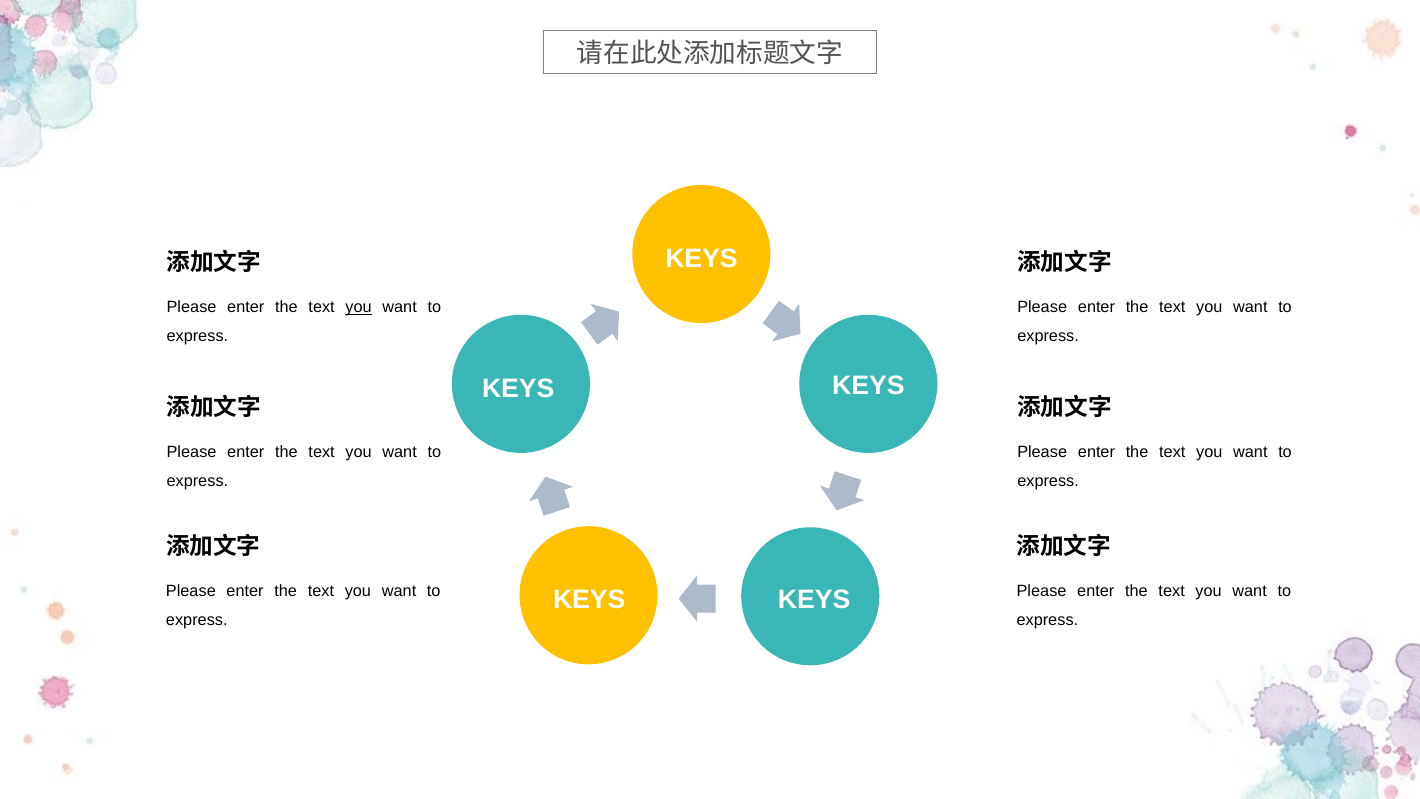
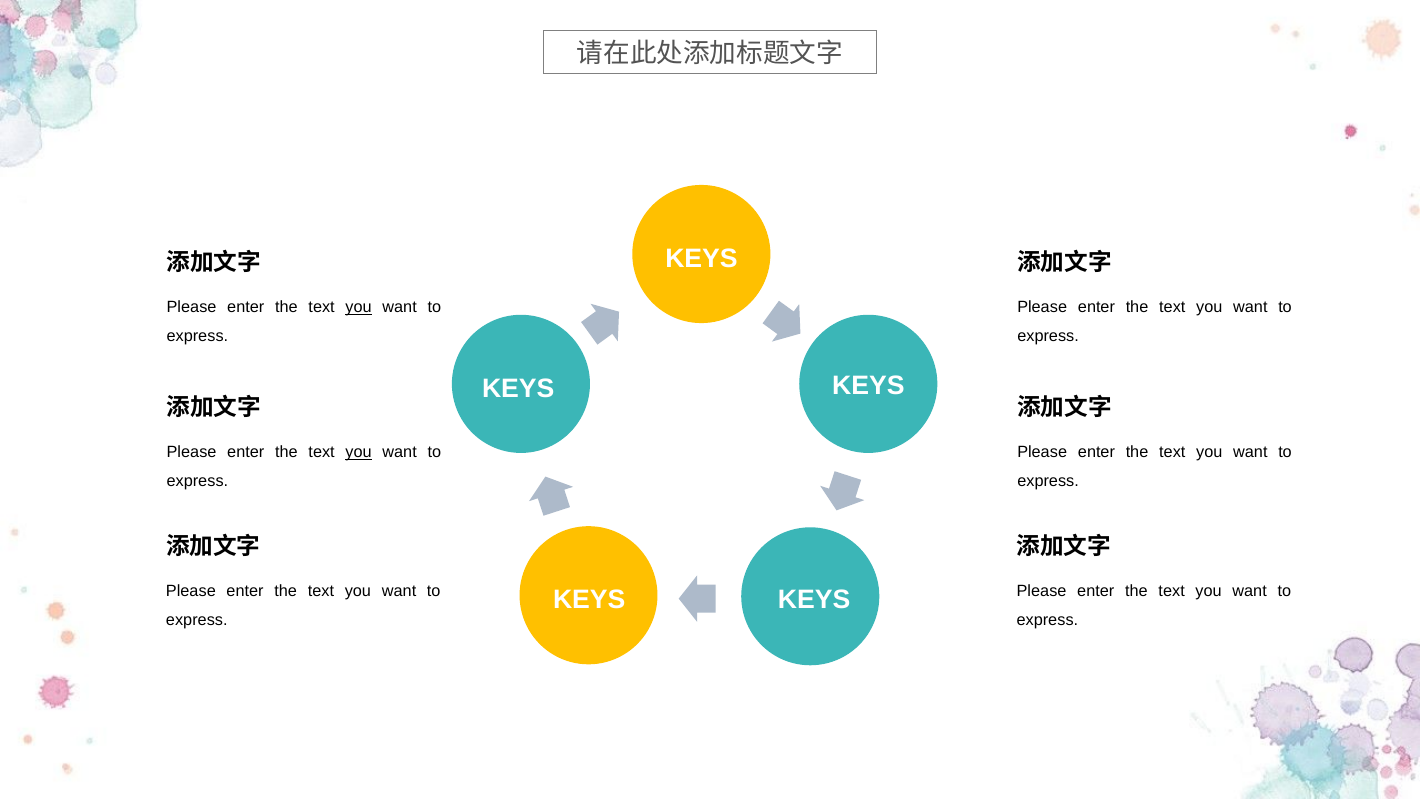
you at (359, 452) underline: none -> present
